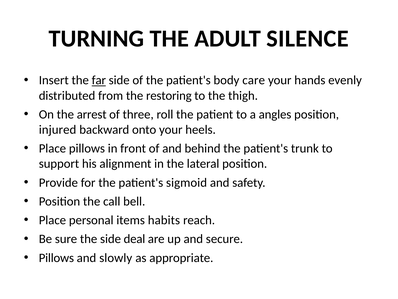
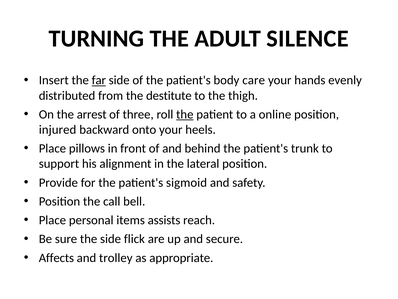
restoring: restoring -> destitute
the at (185, 114) underline: none -> present
angles: angles -> online
habits: habits -> assists
deal: deal -> flick
Pillows at (56, 257): Pillows -> Affects
slowly: slowly -> trolley
